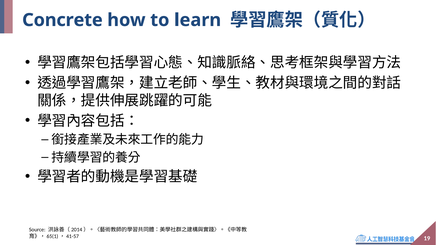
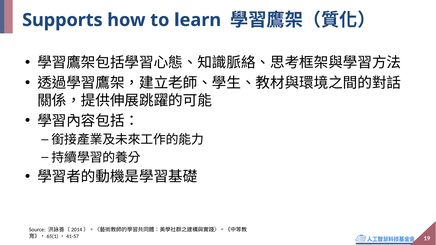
Concrete: Concrete -> Supports
